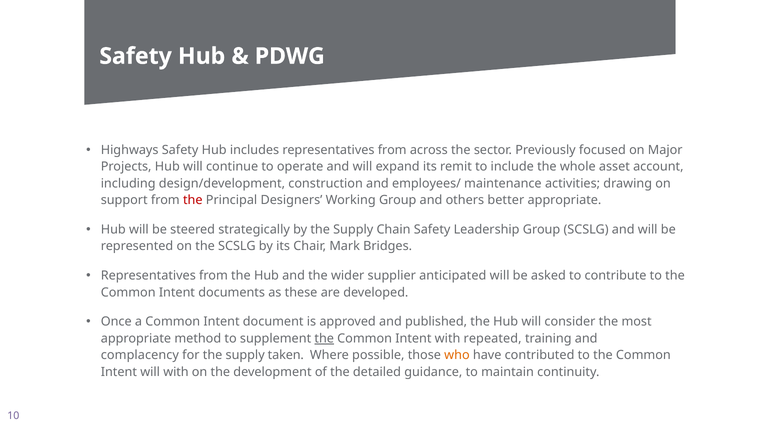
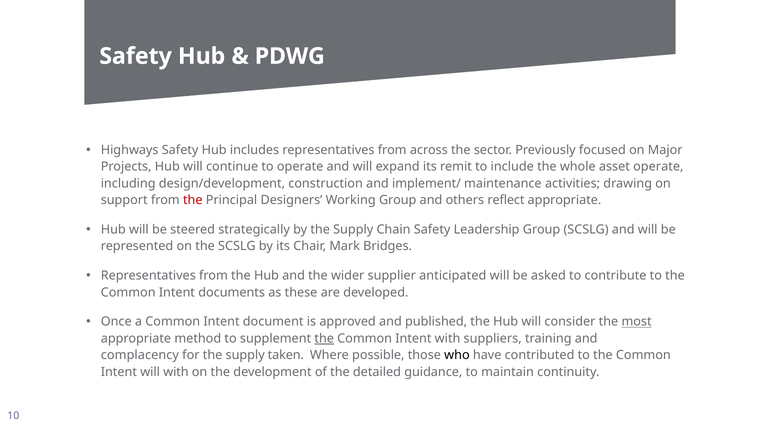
asset account: account -> operate
employees/: employees/ -> implement/
better: better -> reflect
most underline: none -> present
repeated: repeated -> suppliers
who colour: orange -> black
